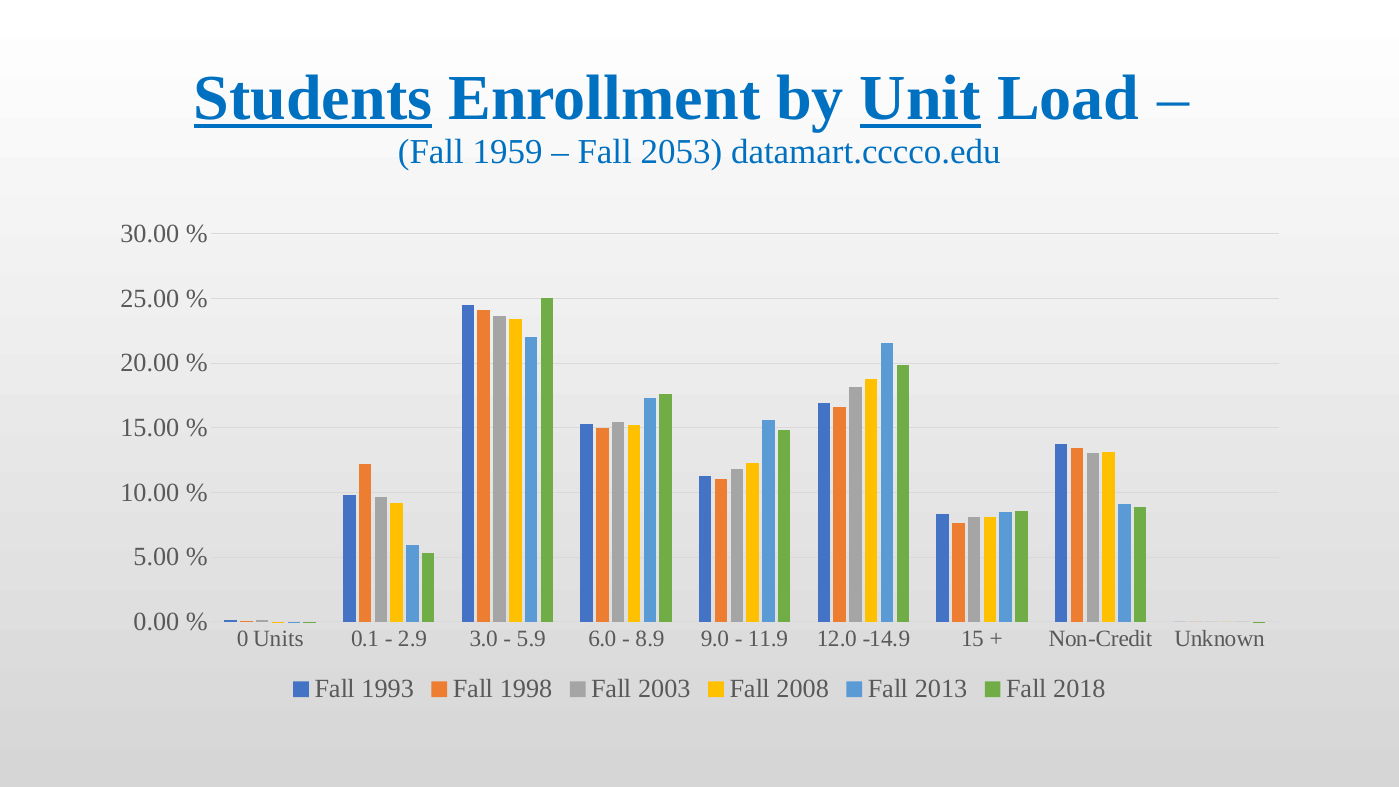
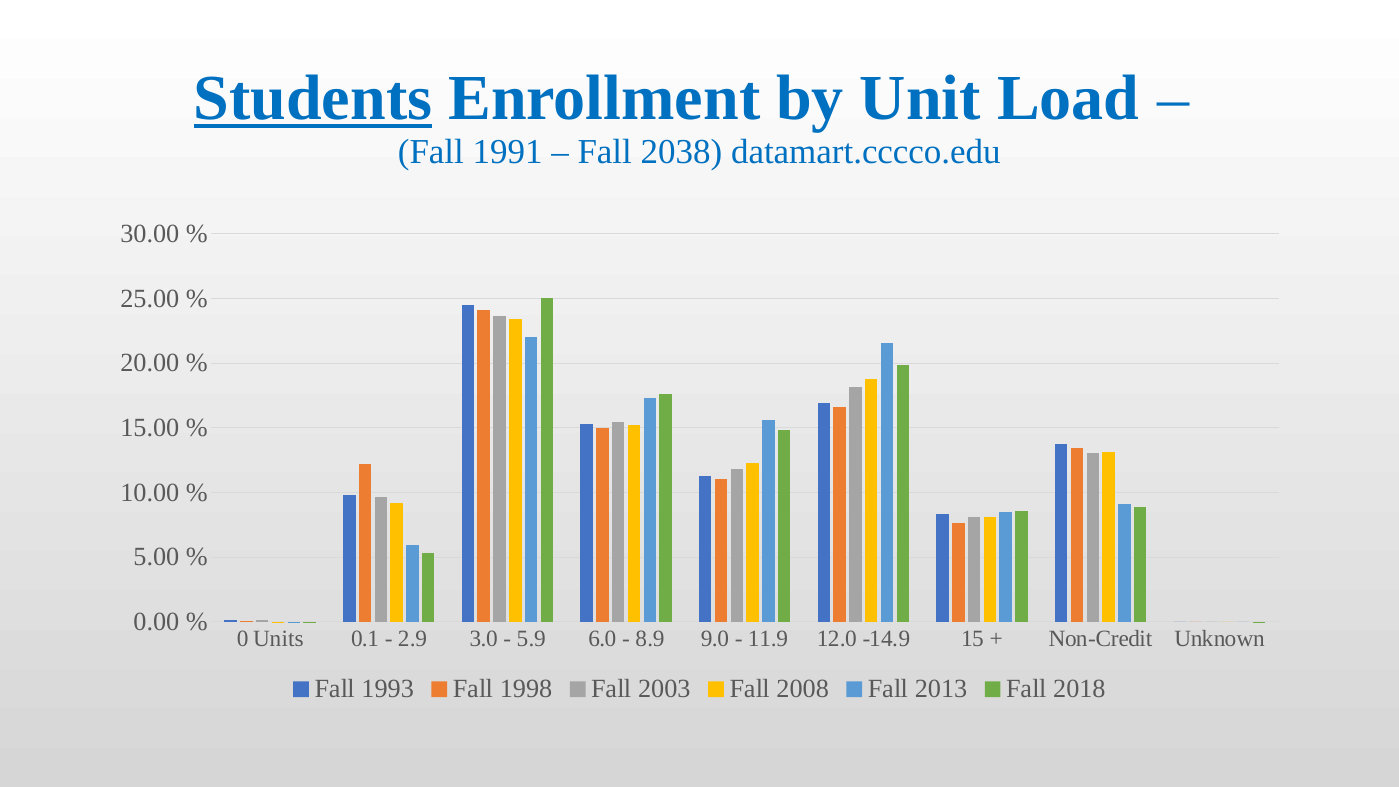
Unit underline: present -> none
1959: 1959 -> 1991
2053: 2053 -> 2038
